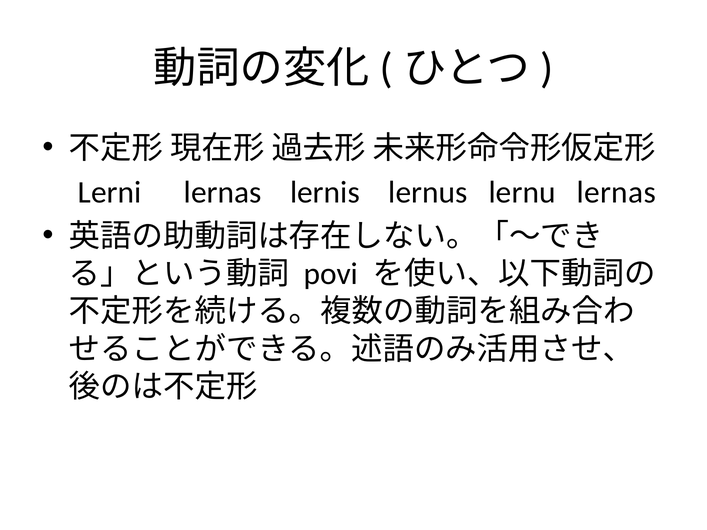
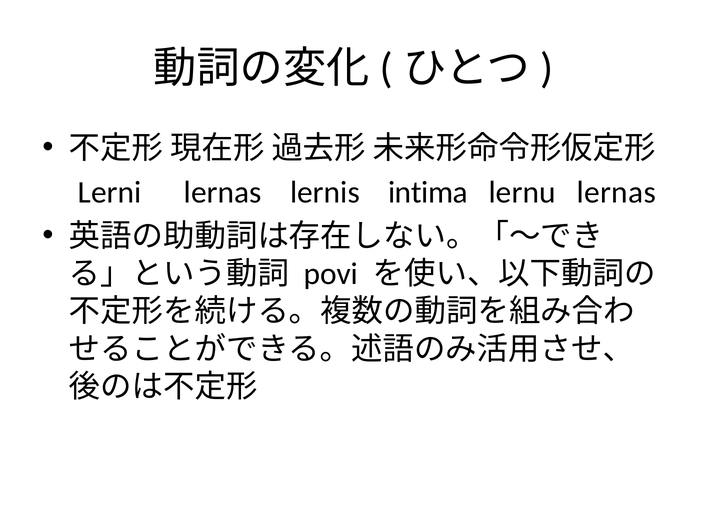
lernus: lernus -> intima
